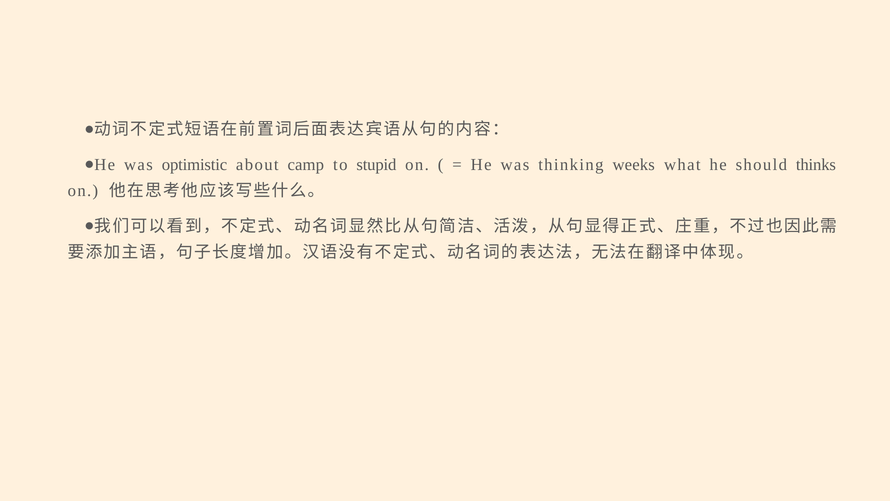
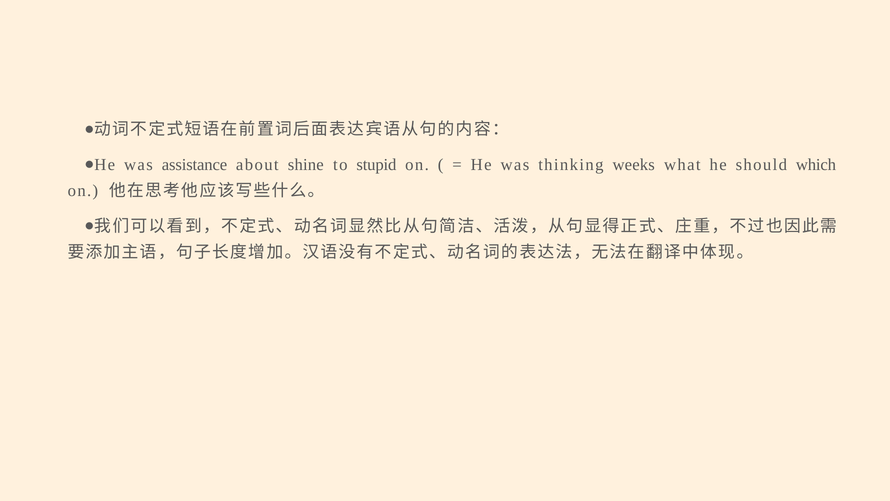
optimistic: optimistic -> assistance
camp: camp -> shine
thinks: thinks -> which
